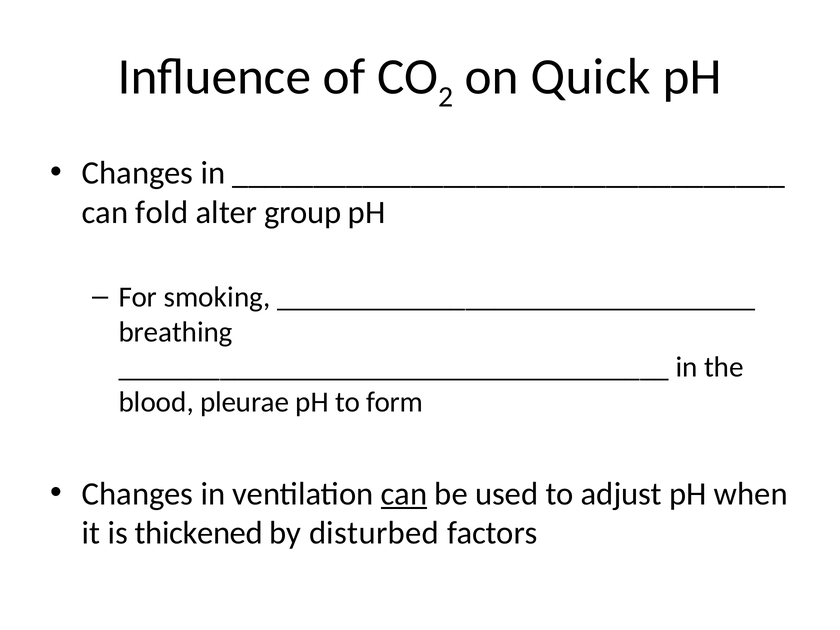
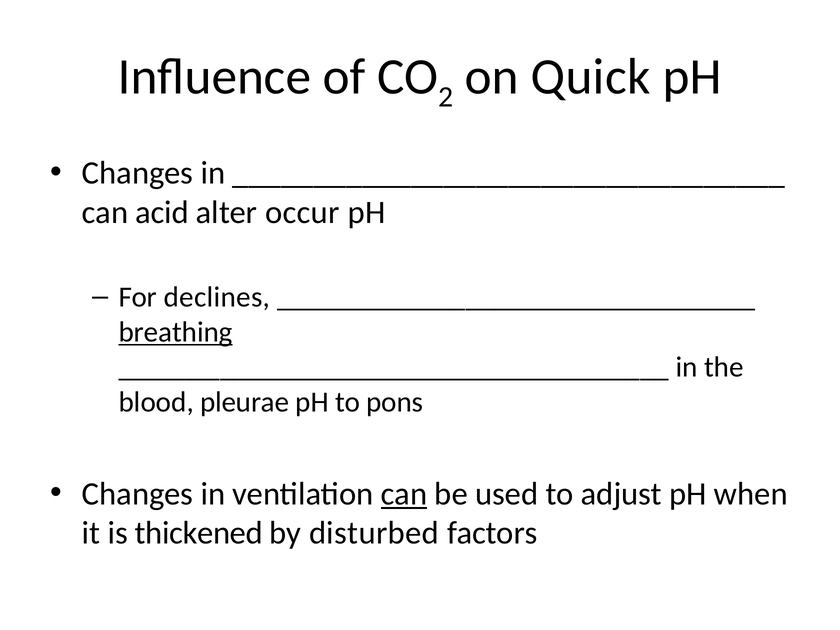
fold: fold -> acid
group: group -> occur
smoking: smoking -> declines
breathing underline: none -> present
form: form -> pons
